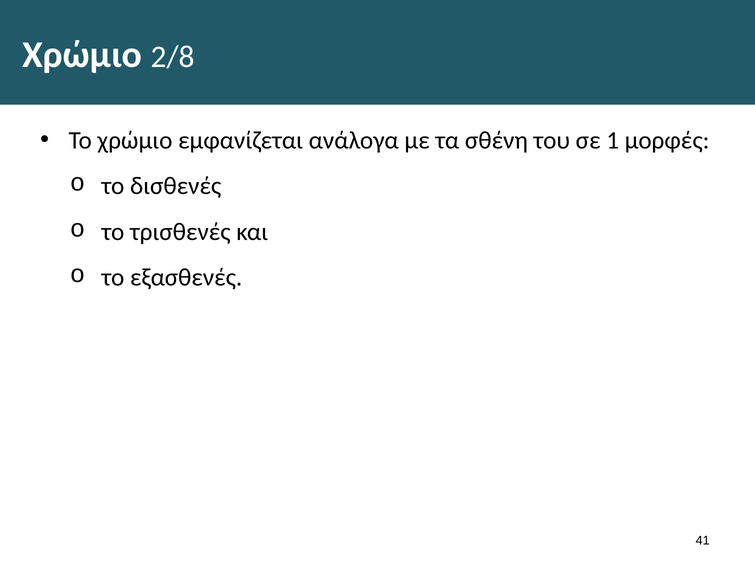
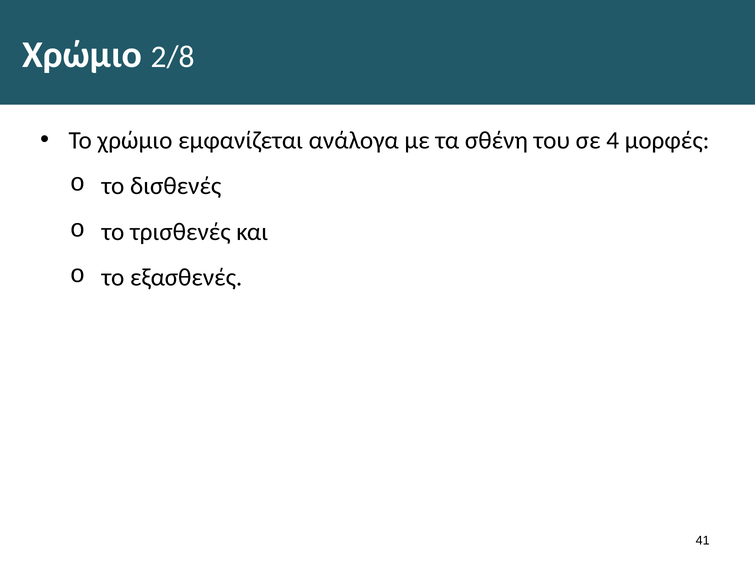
1: 1 -> 4
